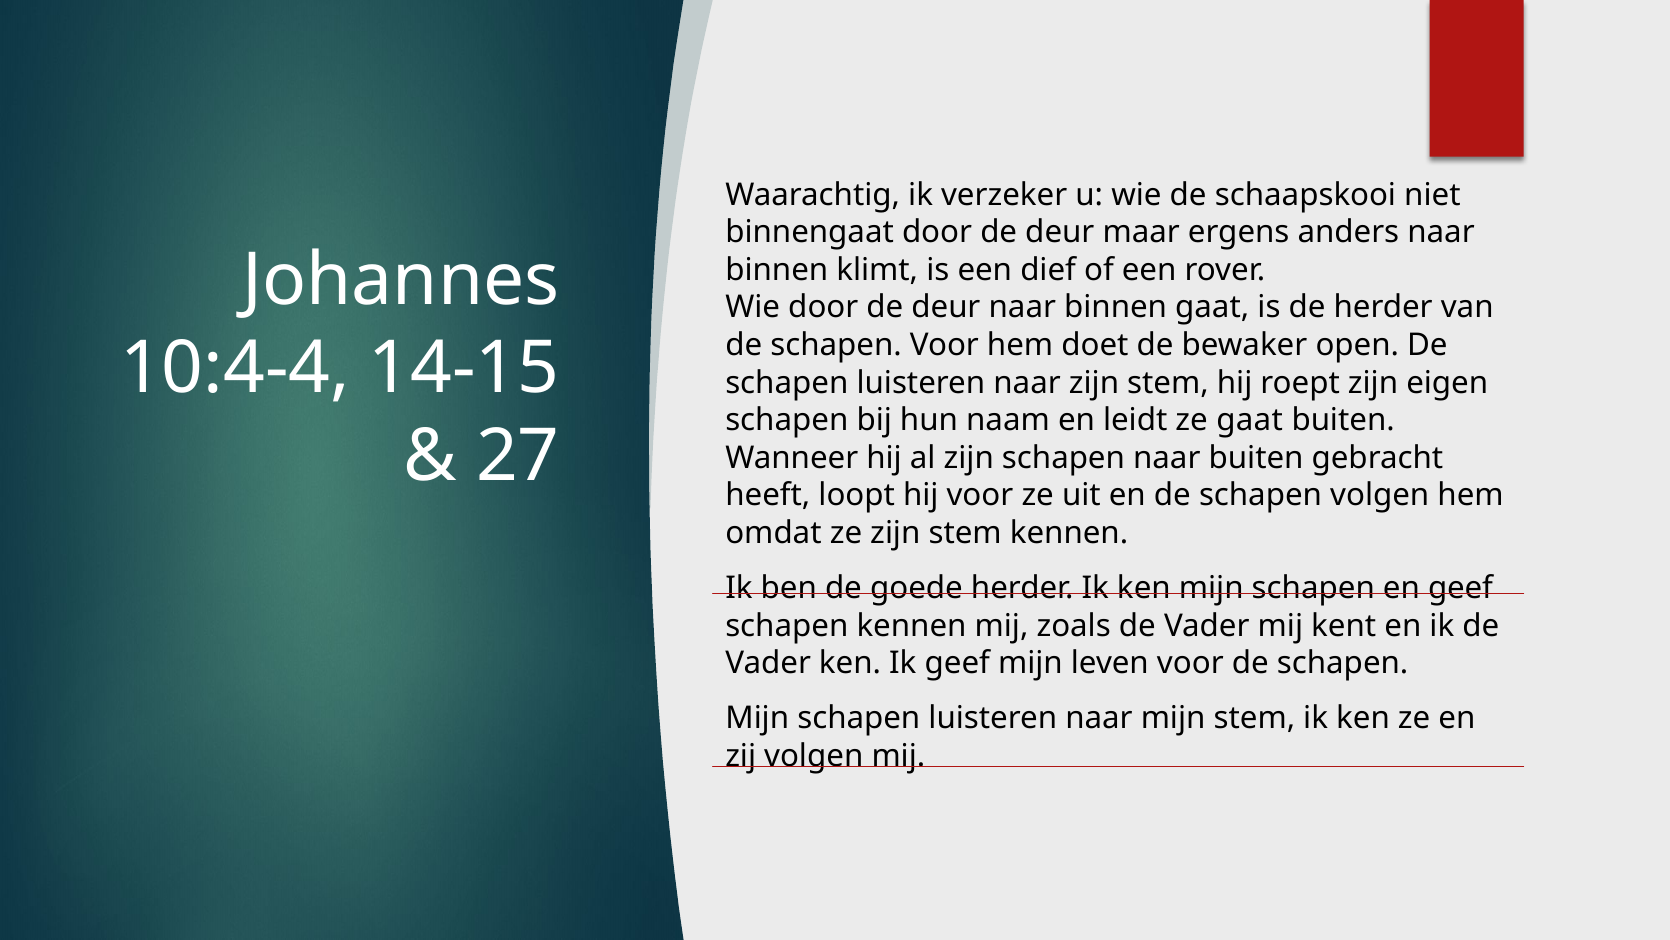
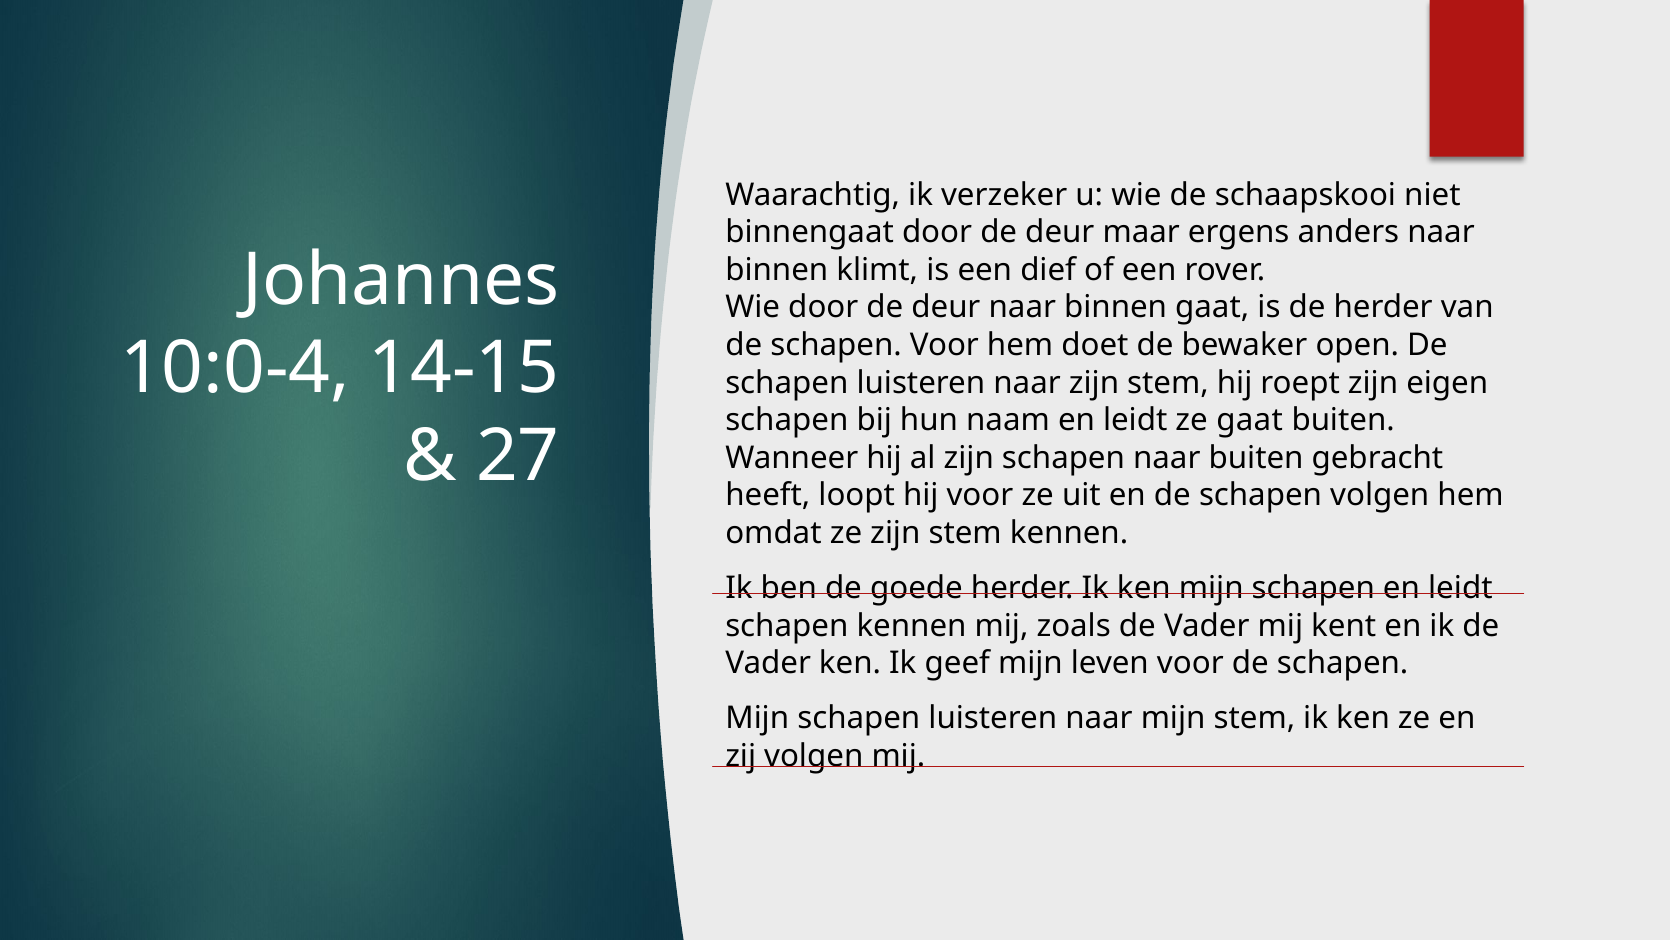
10:4-4: 10:4-4 -> 10:0-4
schapen en geef: geef -> leidt
